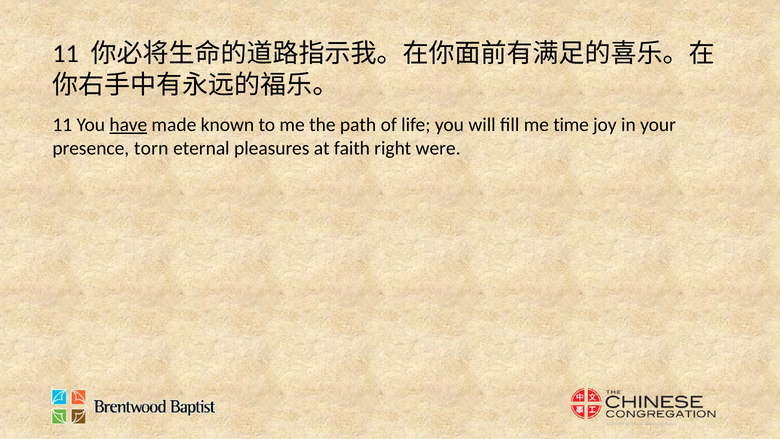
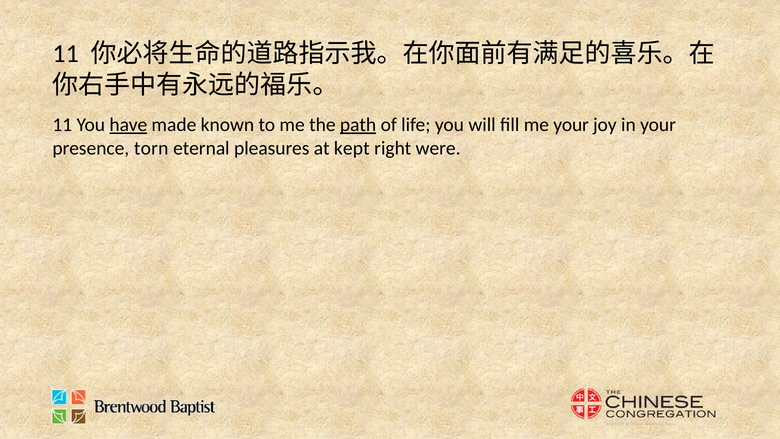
path underline: none -> present
me time: time -> your
faith: faith -> kept
